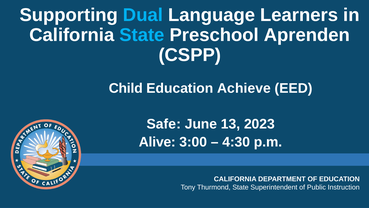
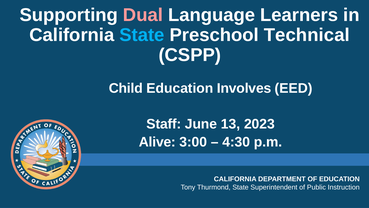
Dual colour: light blue -> pink
Aprenden: Aprenden -> Technical
Achieve: Achieve -> Involves
Safe: Safe -> Staff
